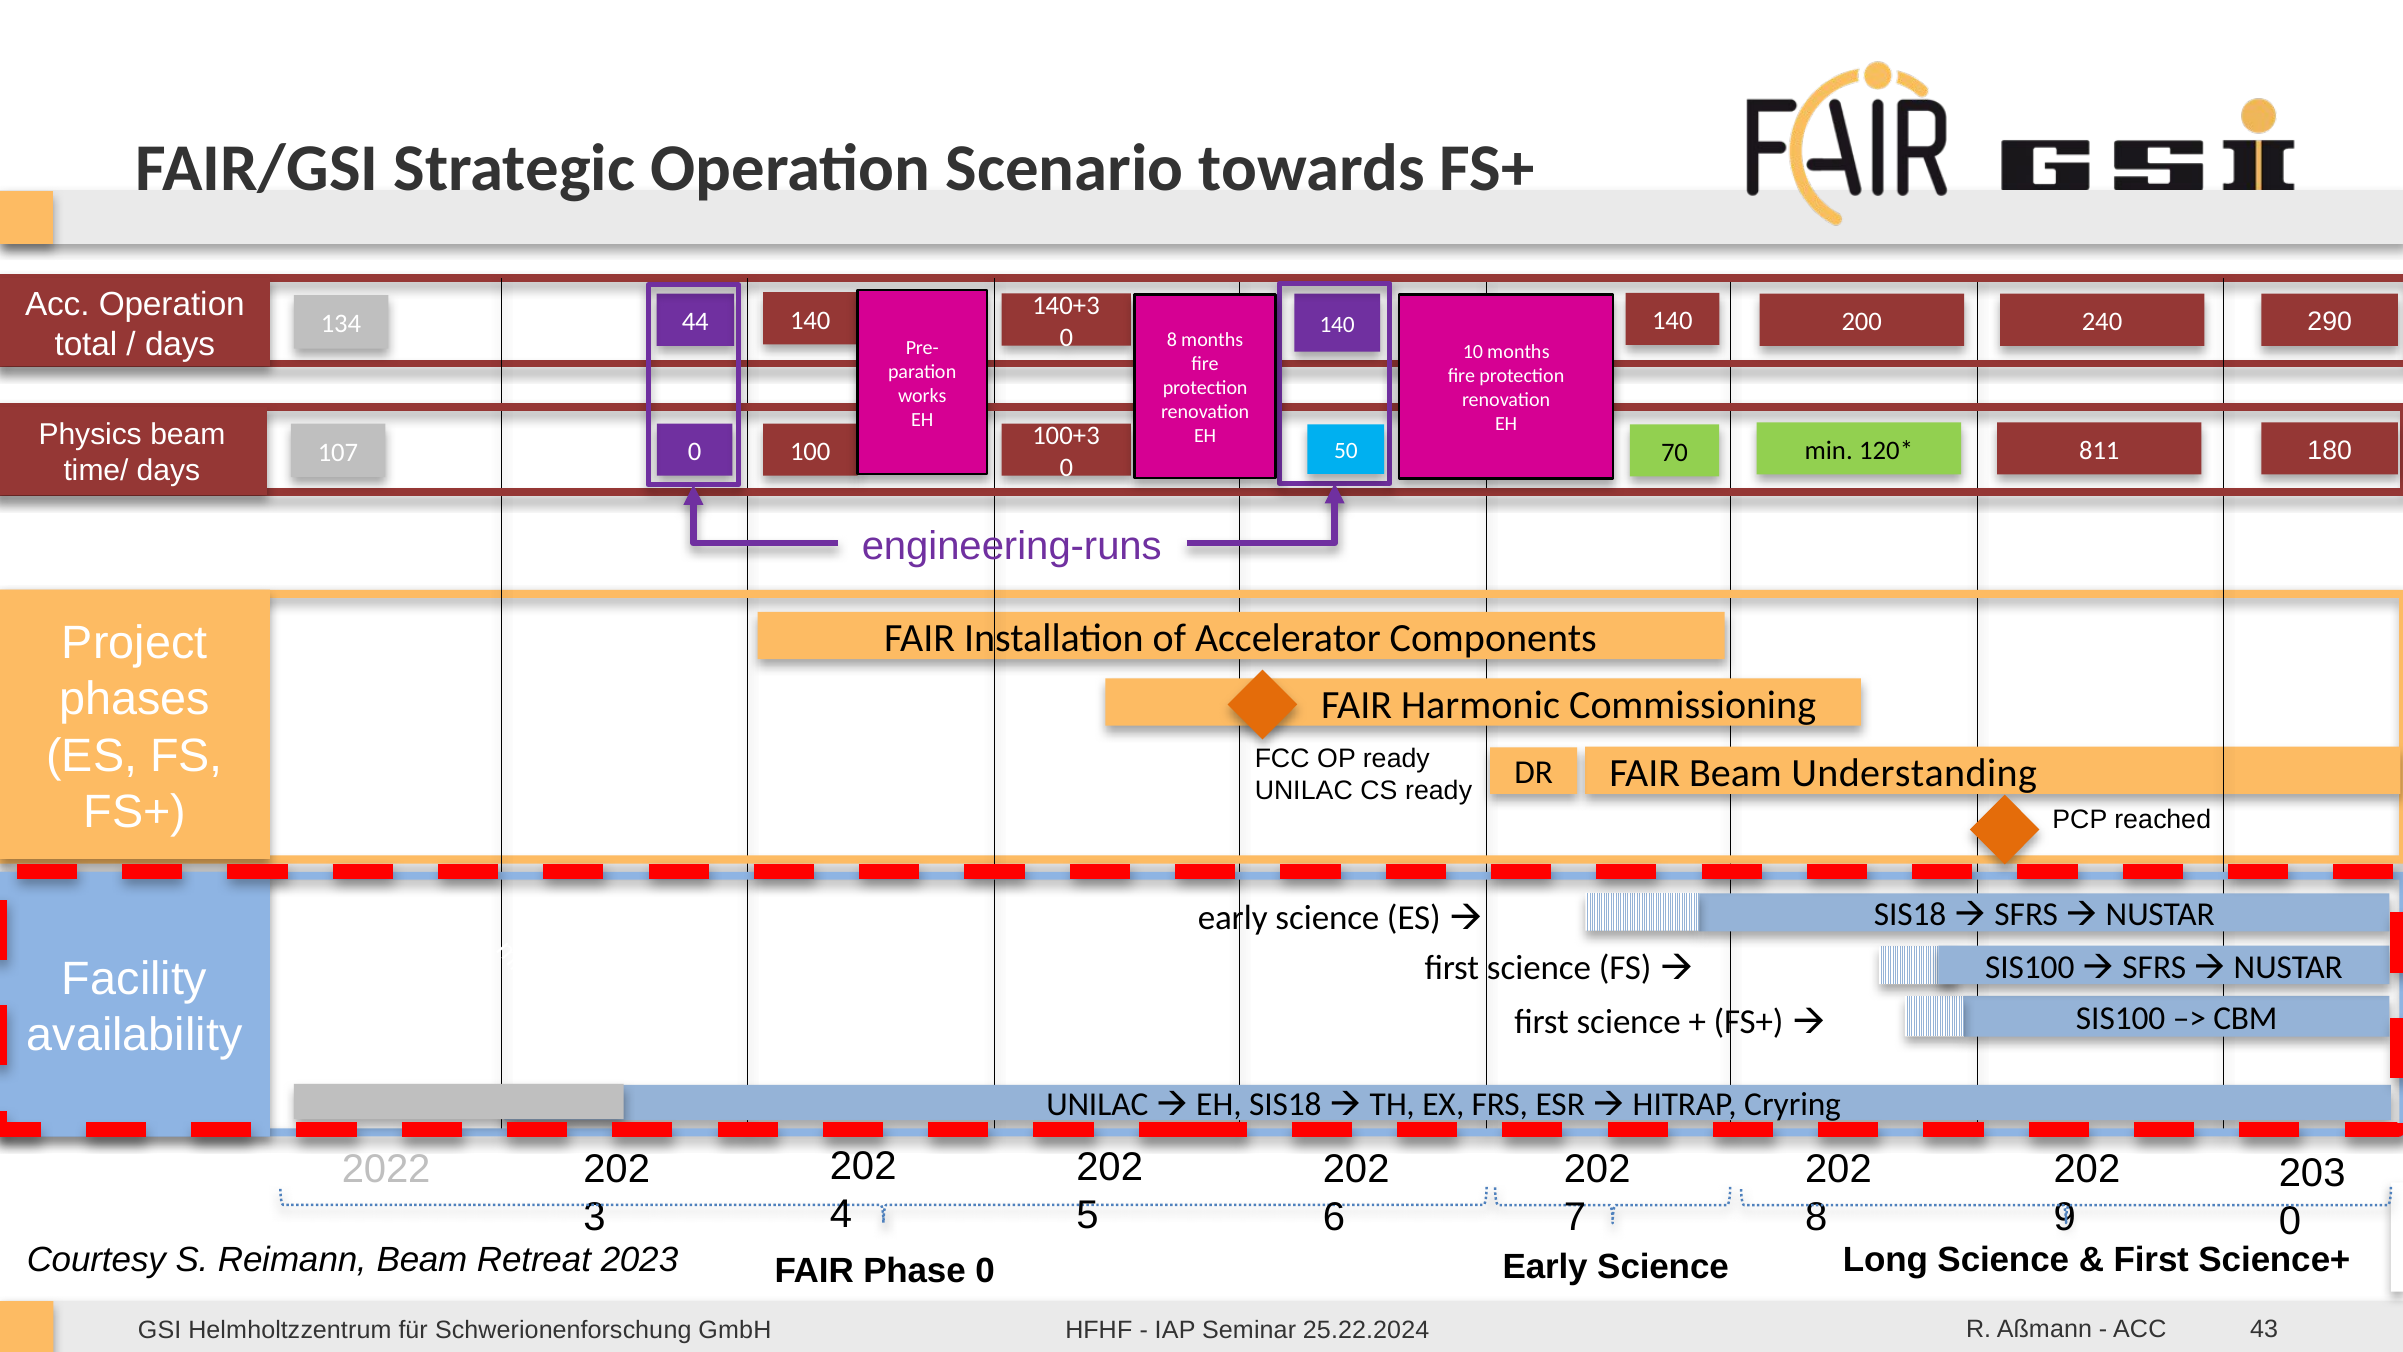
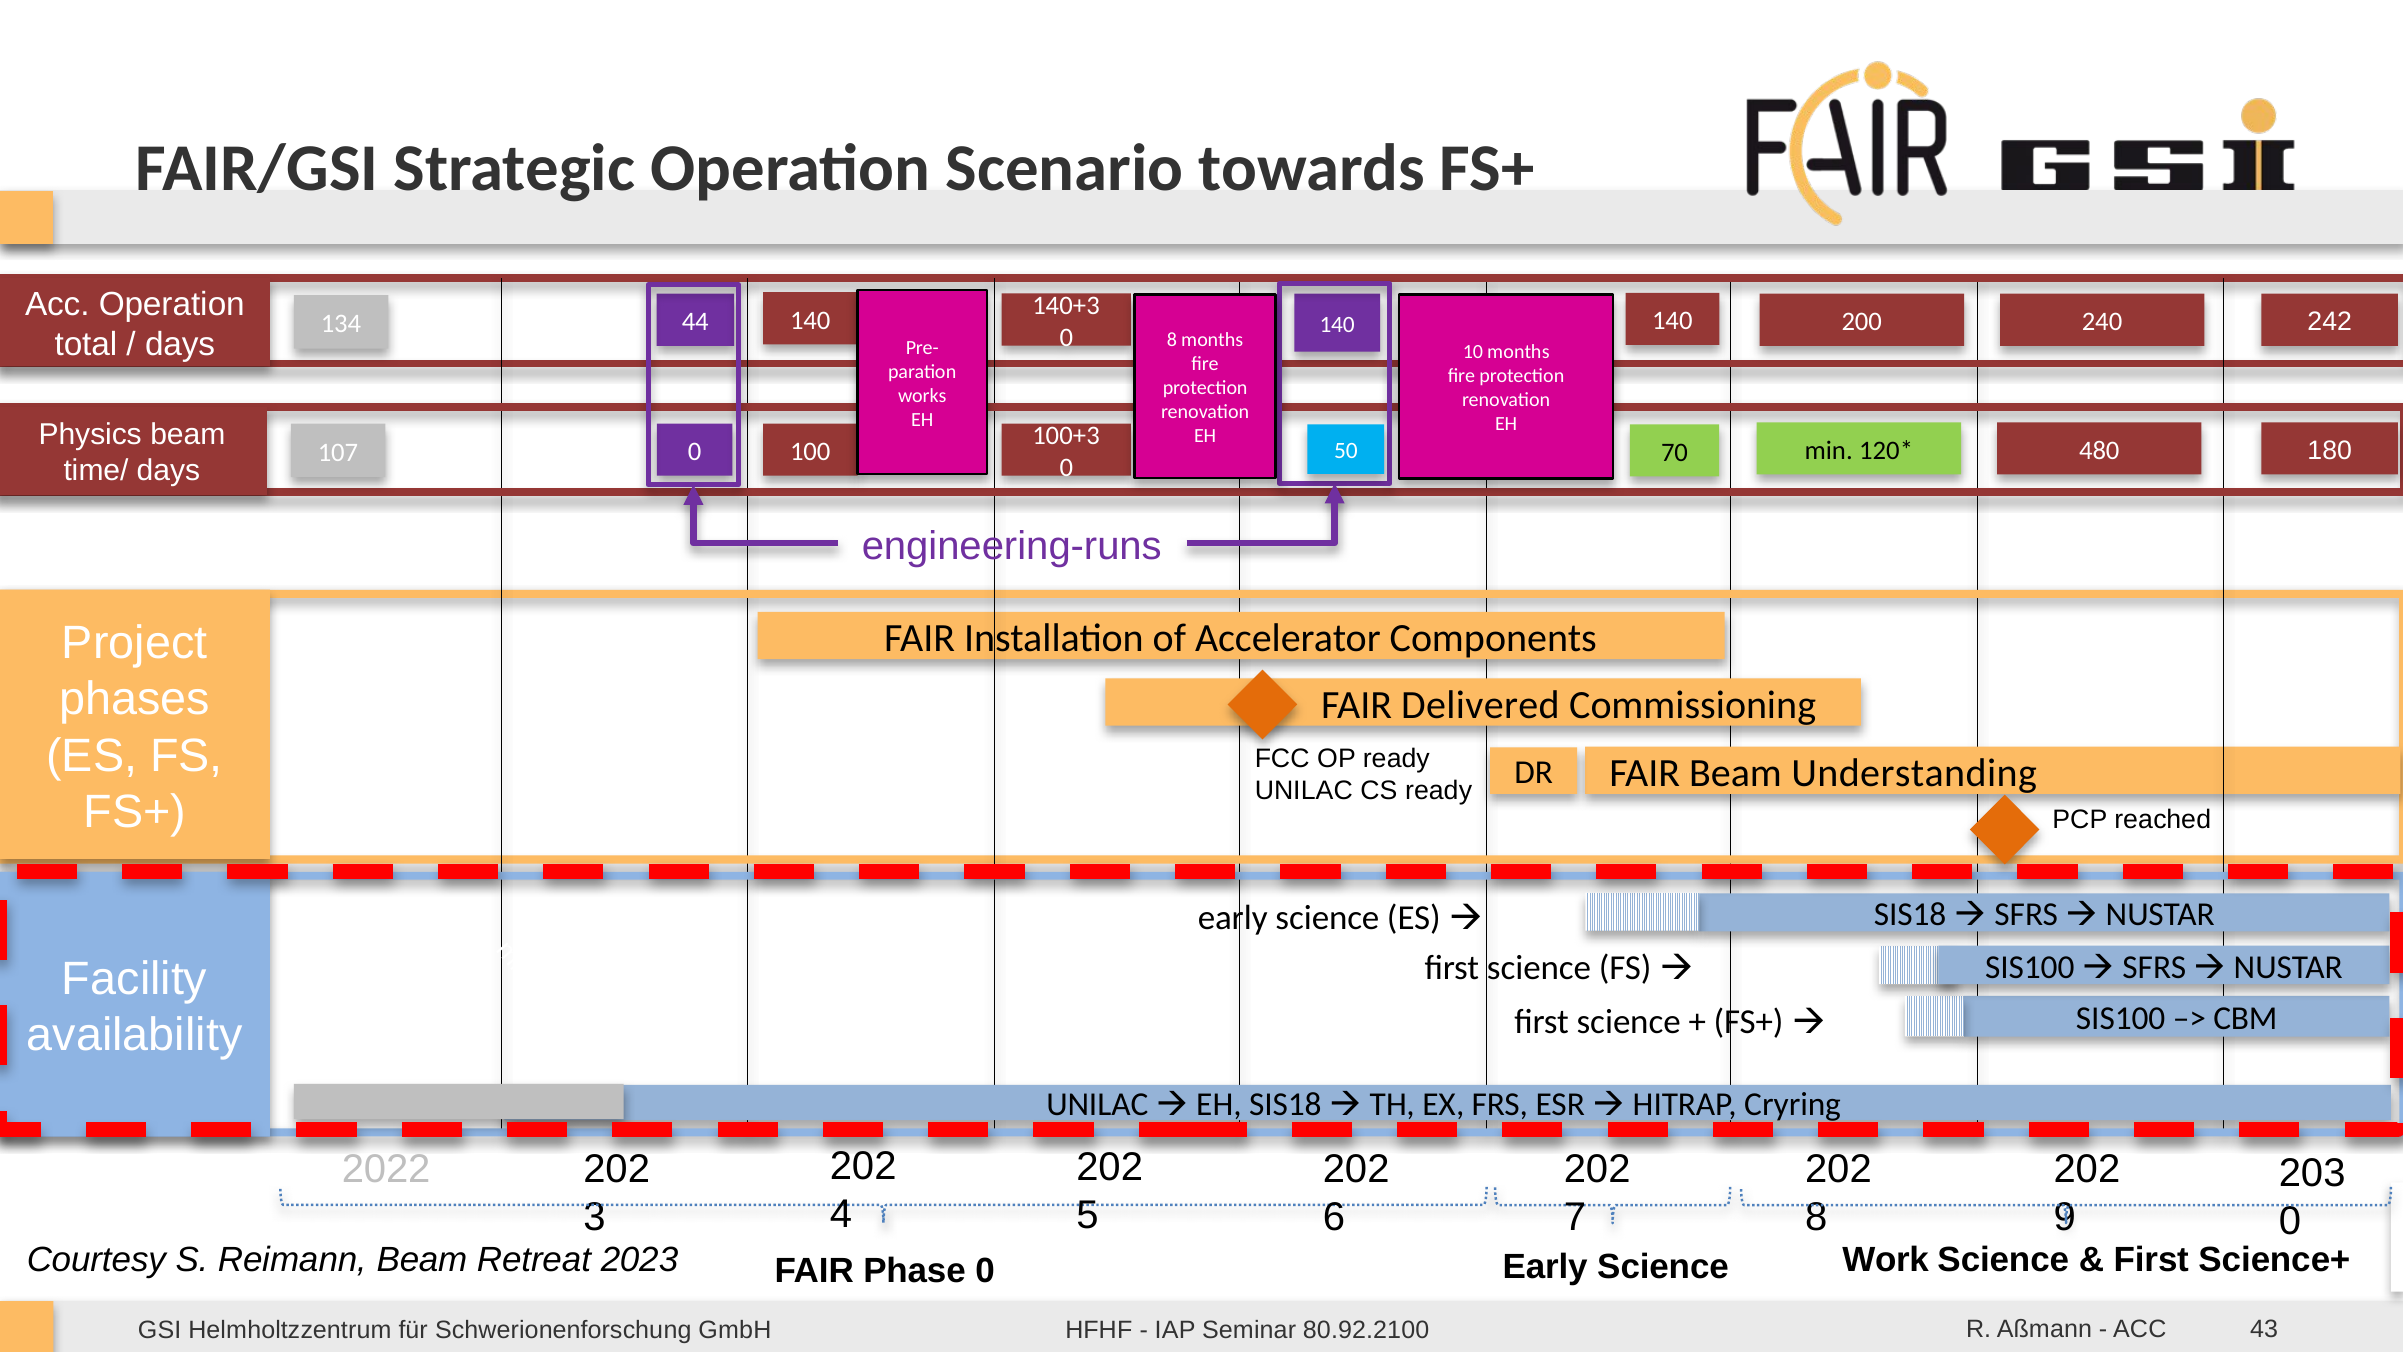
290: 290 -> 242
811: 811 -> 480
Harmonic: Harmonic -> Delivered
Long: Long -> Work
25.22.2024: 25.22.2024 -> 80.92.2100
